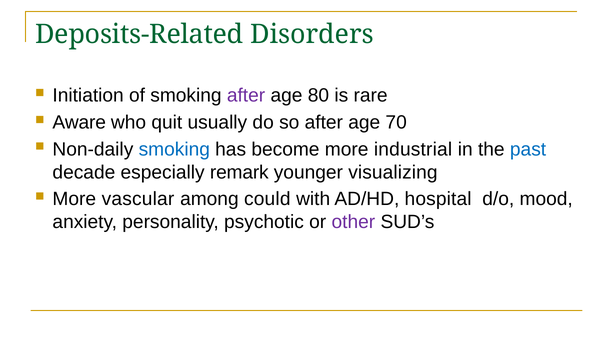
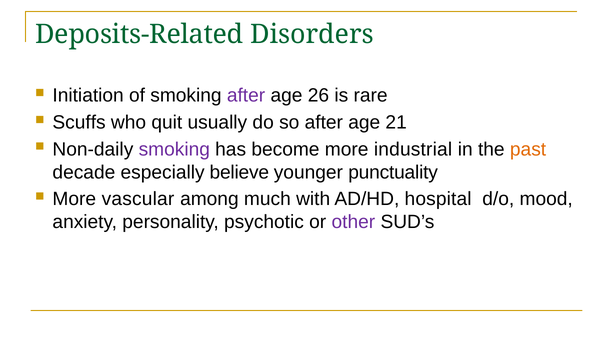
80: 80 -> 26
Aware: Aware -> Scuffs
70: 70 -> 21
smoking at (174, 149) colour: blue -> purple
past colour: blue -> orange
remark: remark -> believe
visualizing: visualizing -> punctuality
could: could -> much
